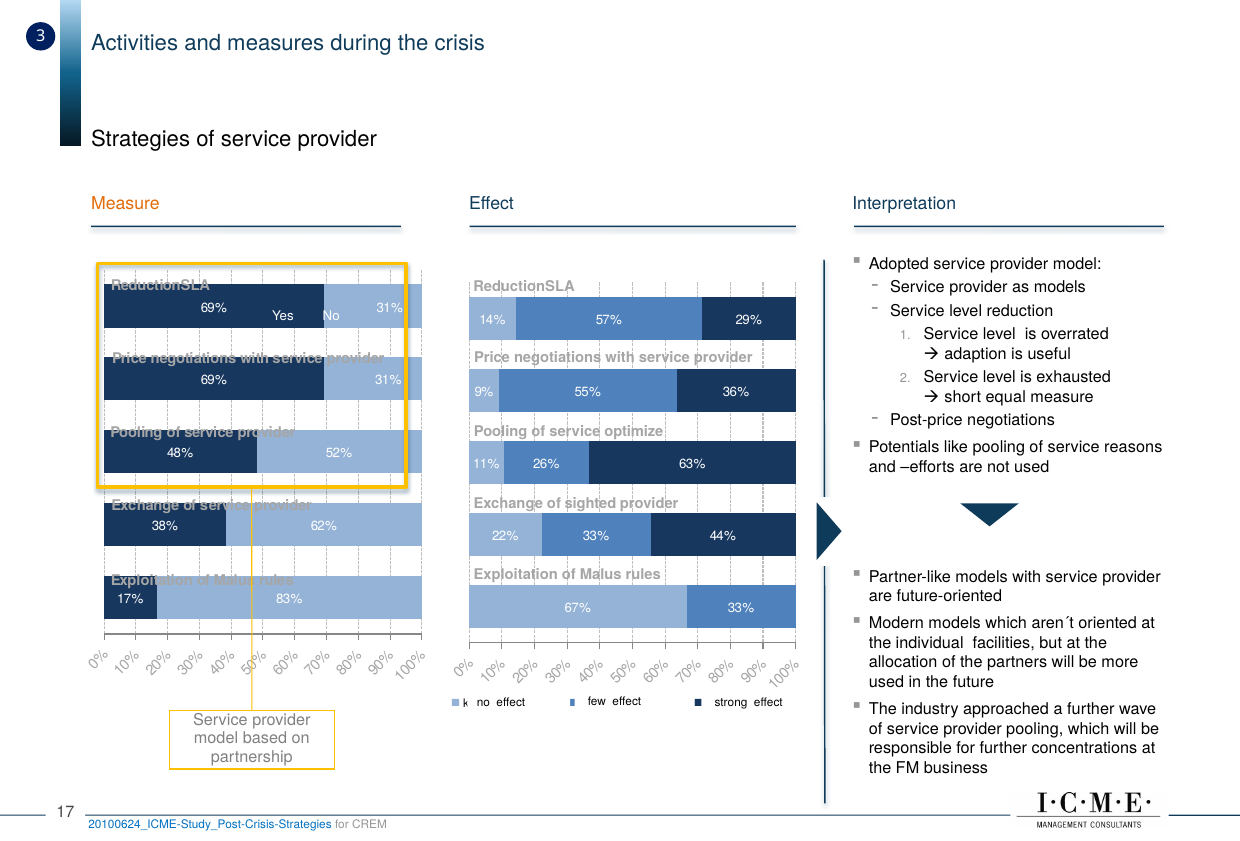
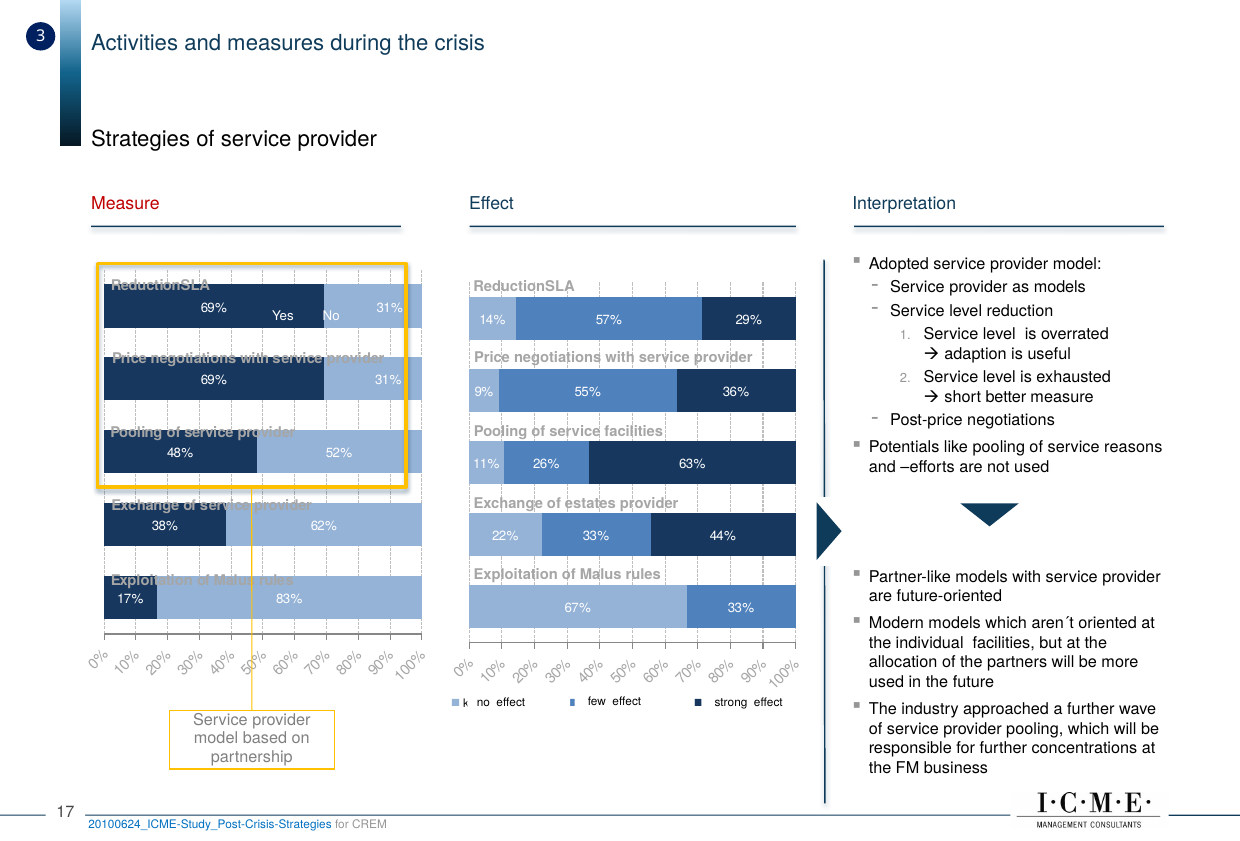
Measure at (125, 203) colour: orange -> red
equal: equal -> better
service optimize: optimize -> facilities
sighted: sighted -> estates
